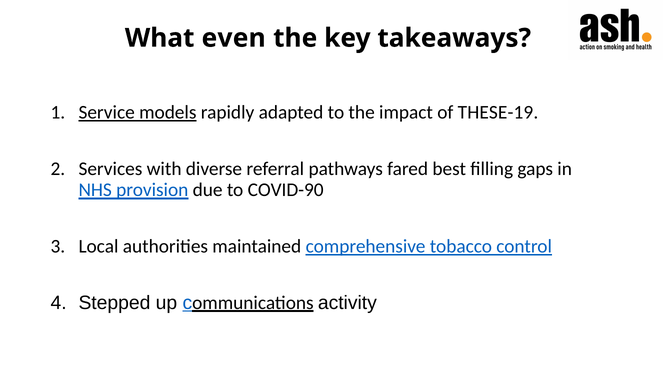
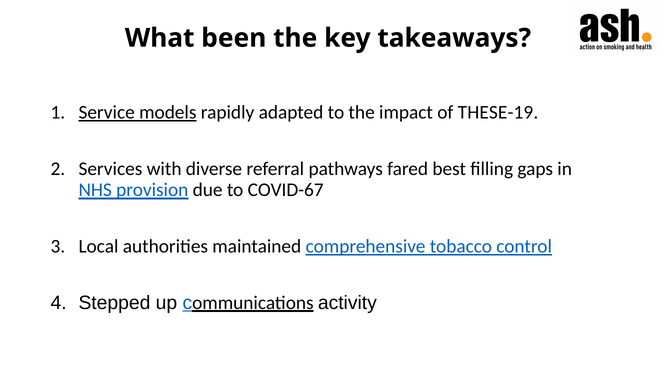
even: even -> been
COVID-90: COVID-90 -> COVID-67
